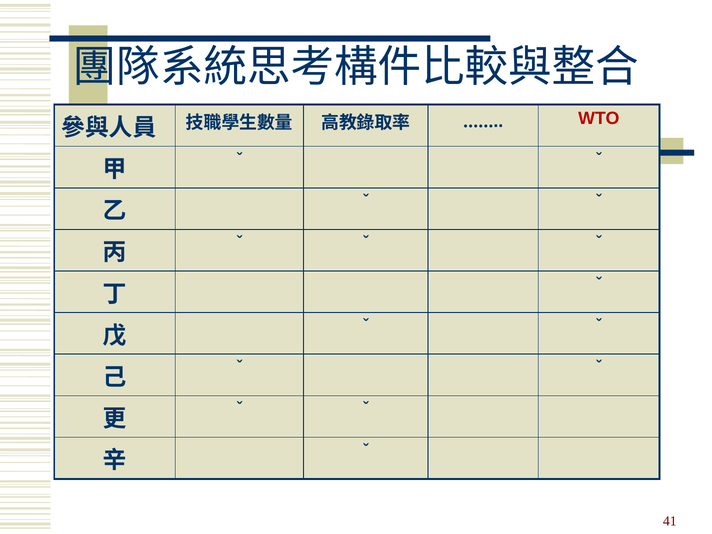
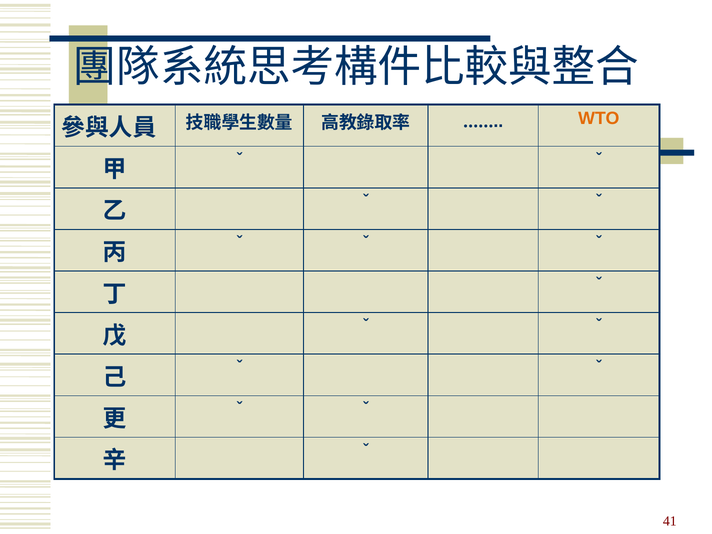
WTO colour: red -> orange
